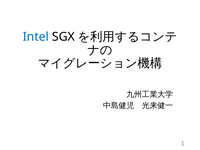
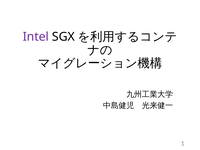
Intel colour: blue -> purple
